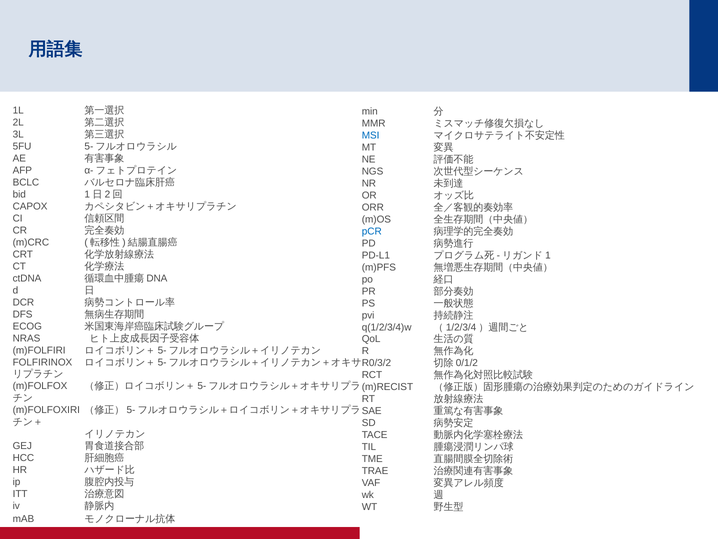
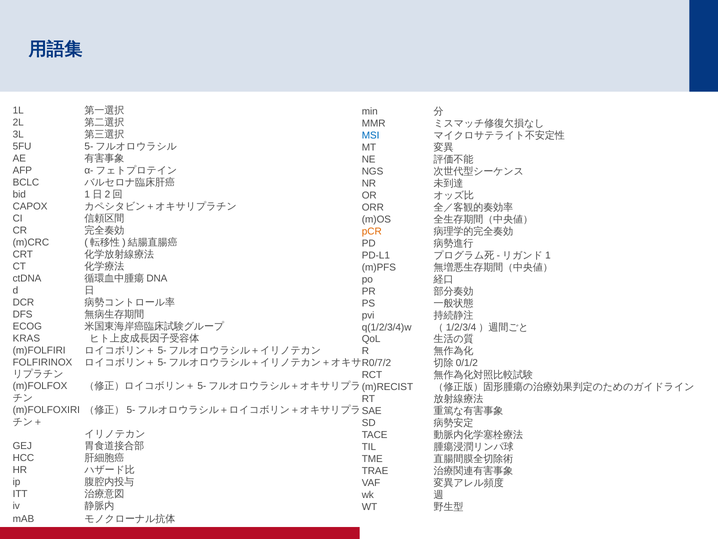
pCR colour: blue -> orange
NRAS: NRAS -> KRAS
R0/3/2: R0/3/2 -> R0/7/2
